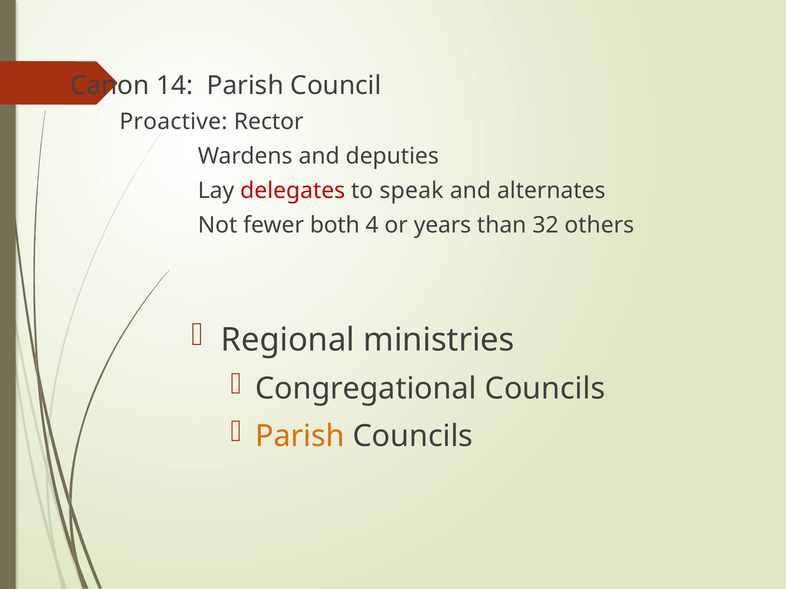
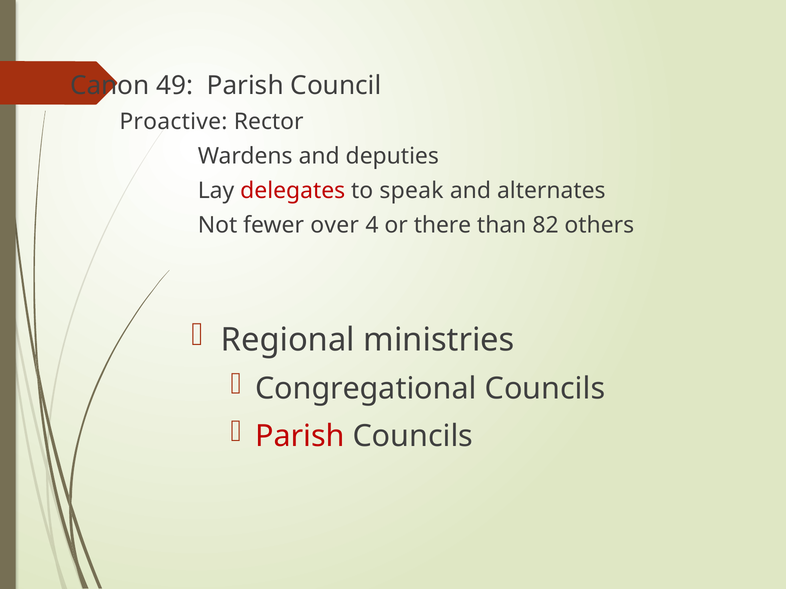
14: 14 -> 49
both: both -> over
years: years -> there
32: 32 -> 82
Parish at (300, 437) colour: orange -> red
